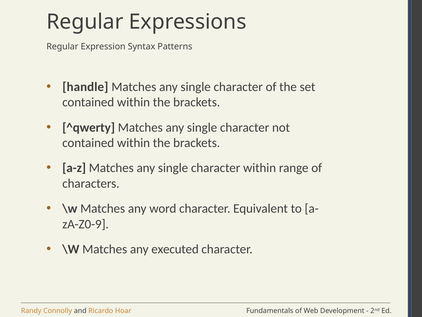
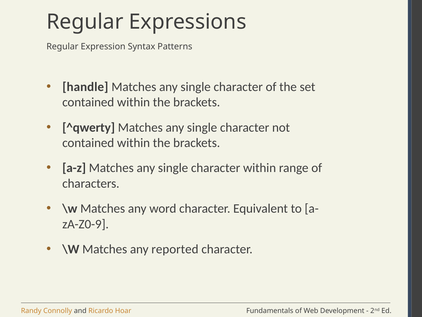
executed: executed -> reported
